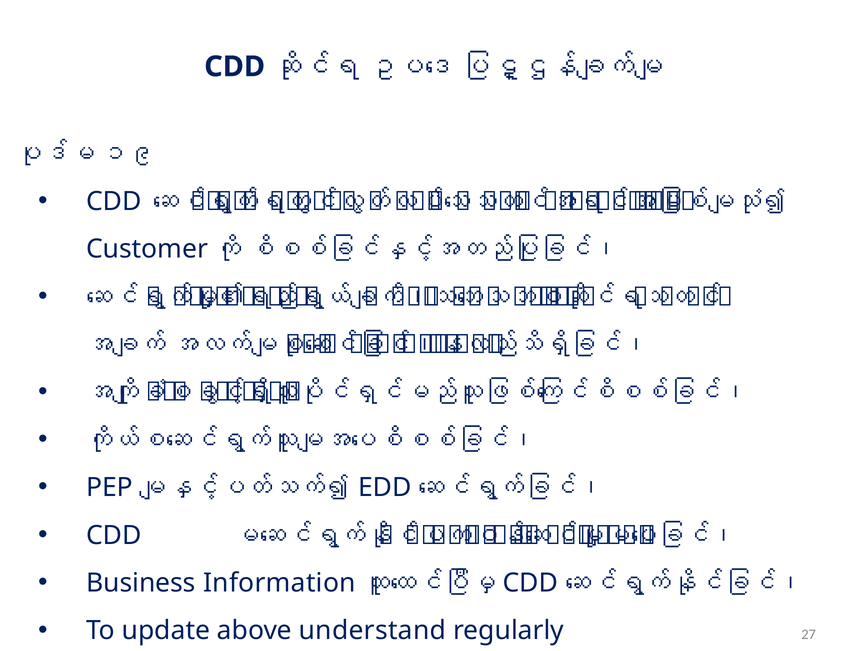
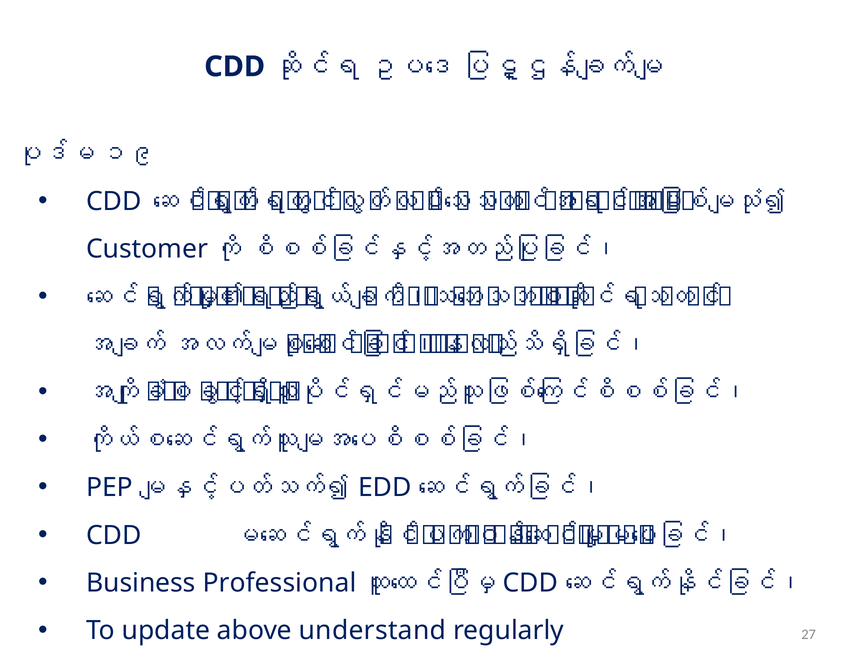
Information: Information -> Professional
